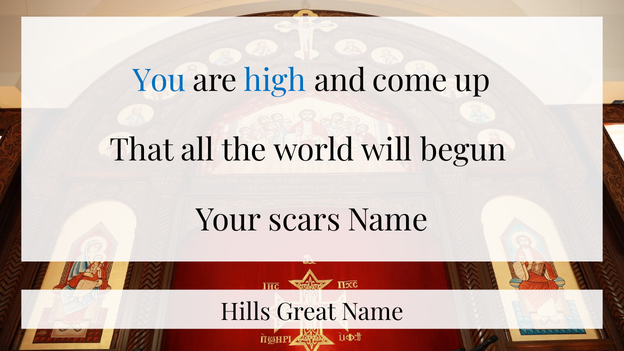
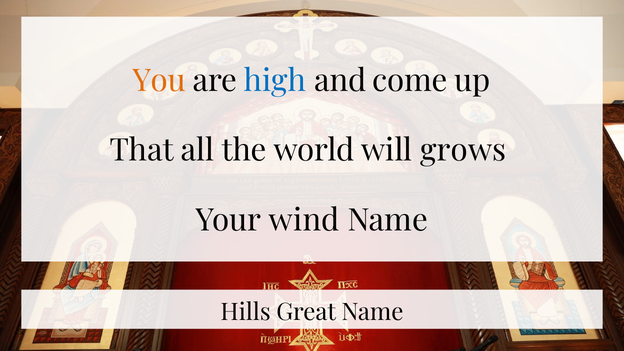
You colour: blue -> orange
begun: begun -> grows
scars: scars -> wind
